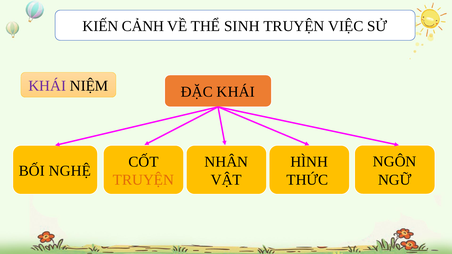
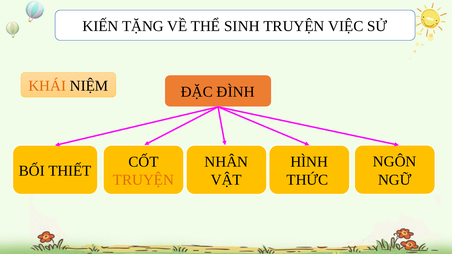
CẢNH: CẢNH -> TẶNG
KHÁI at (47, 86) colour: purple -> orange
ĐẶC KHÁI: KHÁI -> ĐÌNH
NGHỆ: NGHỆ -> THIẾT
